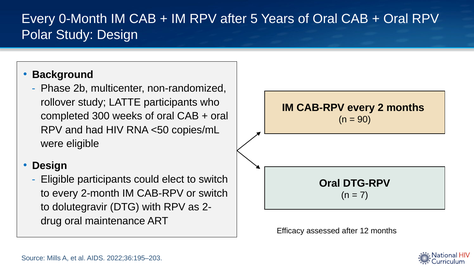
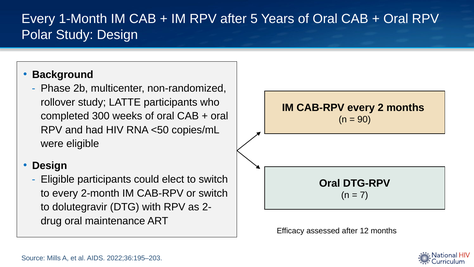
0-Month: 0-Month -> 1-Month
